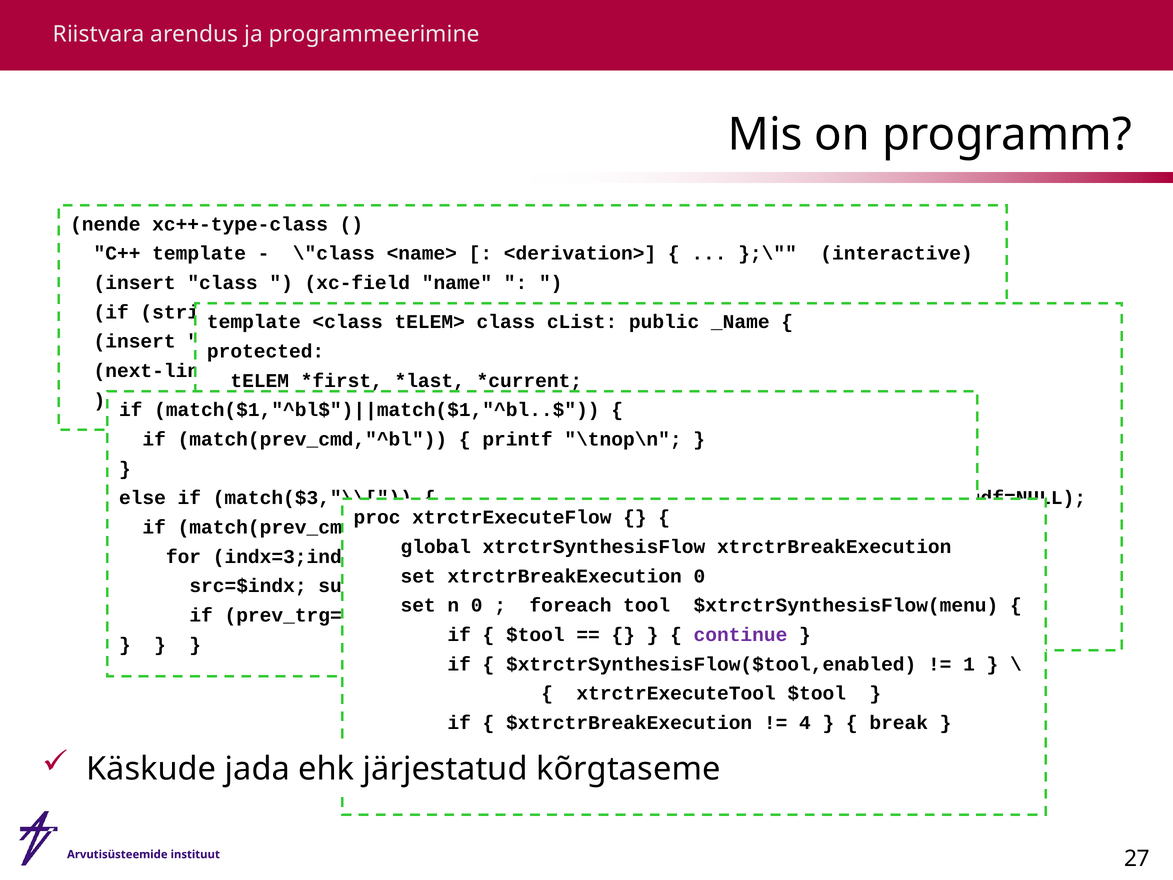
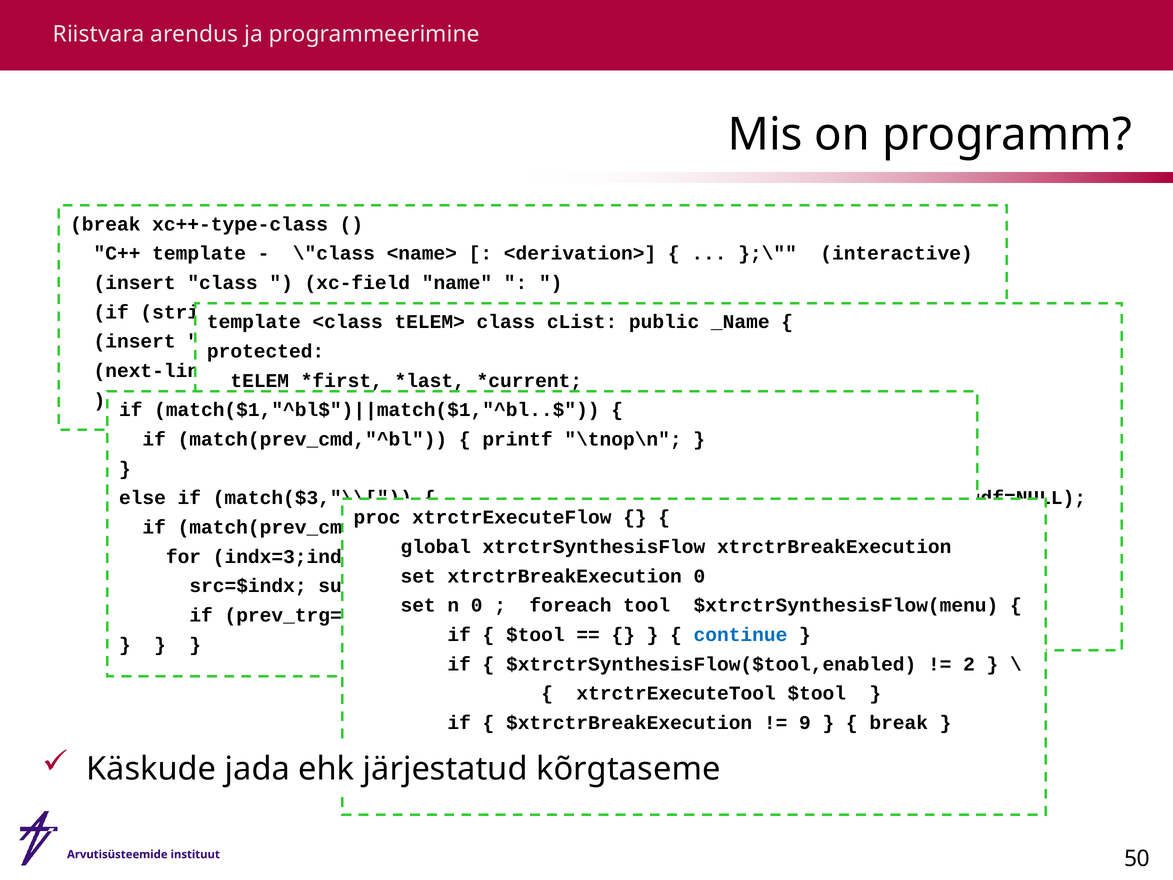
nende at (105, 224): nende -> break
continue colour: purple -> blue
1 at (969, 664): 1 -> 2
4: 4 -> 9
27: 27 -> 50
